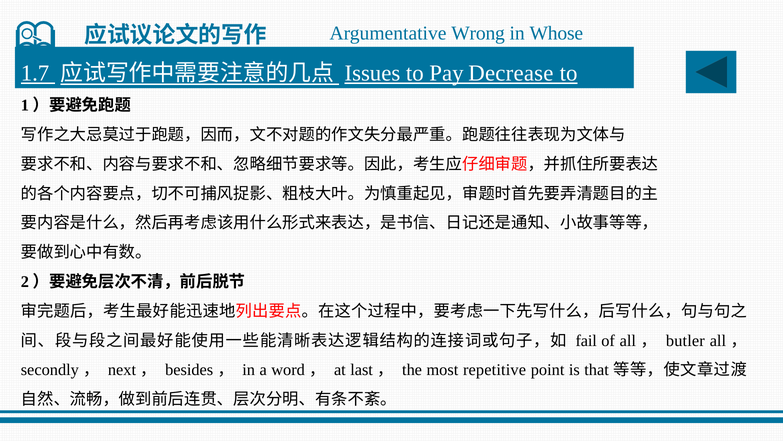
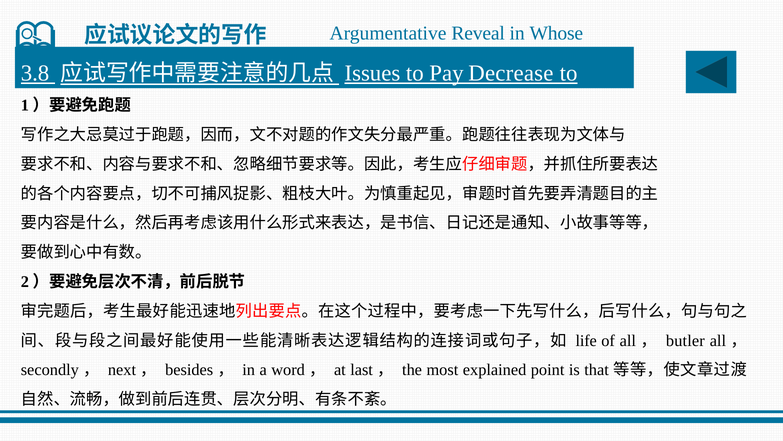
Wrong: Wrong -> Reveal
1.7: 1.7 -> 3.8
fail: fail -> life
repetitive: repetitive -> explained
